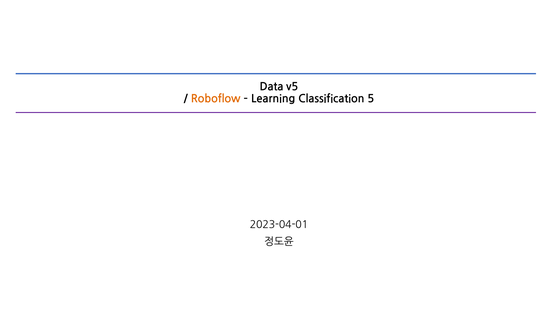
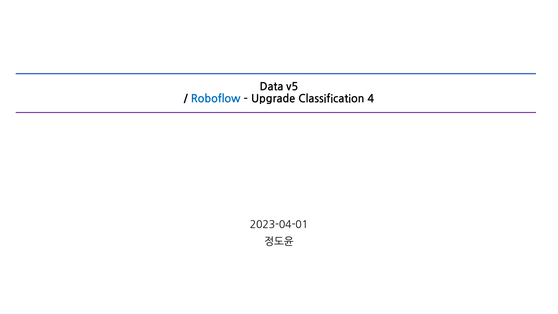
Roboflow colour: orange -> blue
Learning: Learning -> Upgrade
5: 5 -> 4
